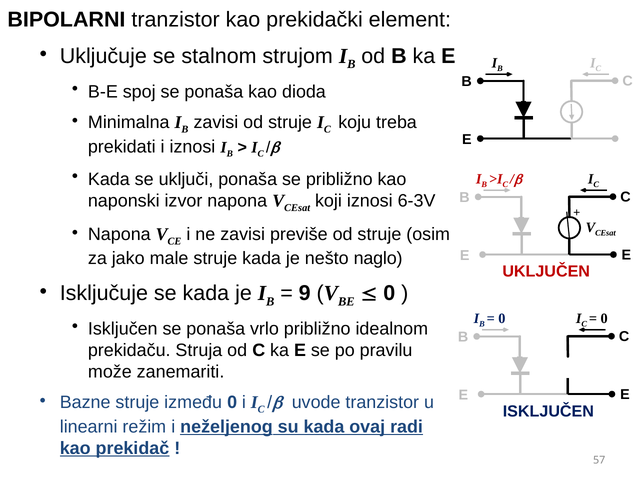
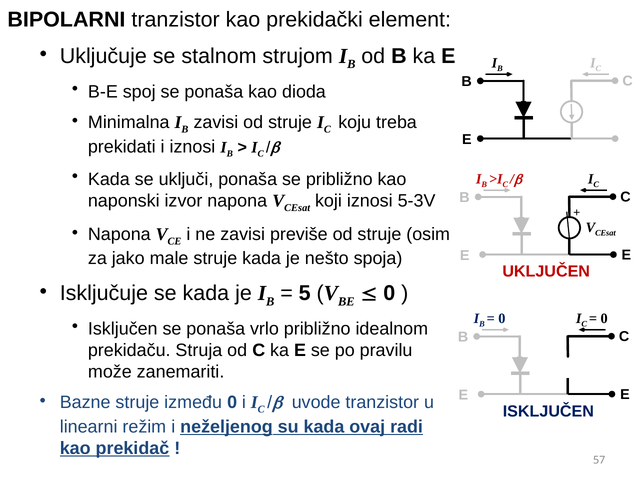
6-3V: 6-3V -> 5-3V
naglo: naglo -> spoja
9: 9 -> 5
